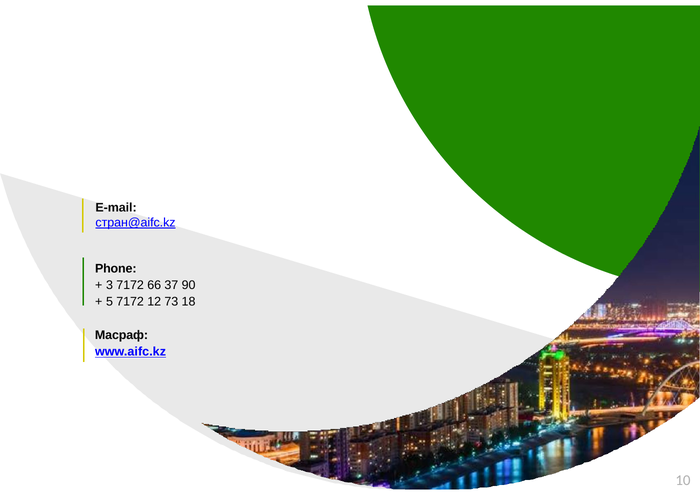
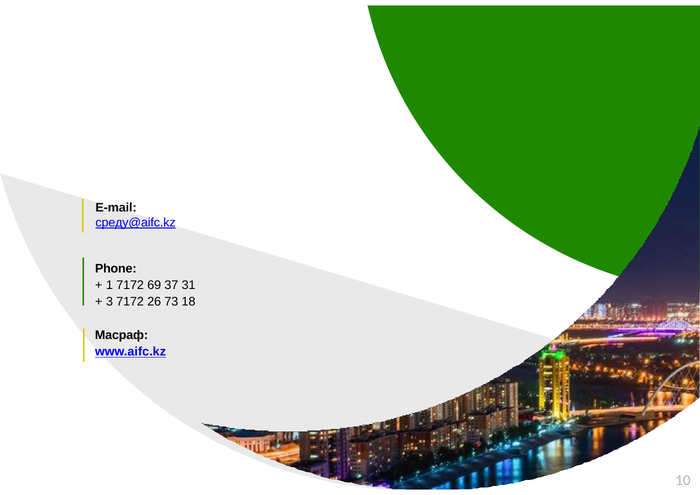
стран@aifc.kz: стран@aifc.kz -> среду@aifc.kz
3: 3 -> 1
66: 66 -> 69
90: 90 -> 31
5: 5 -> 3
12: 12 -> 26
